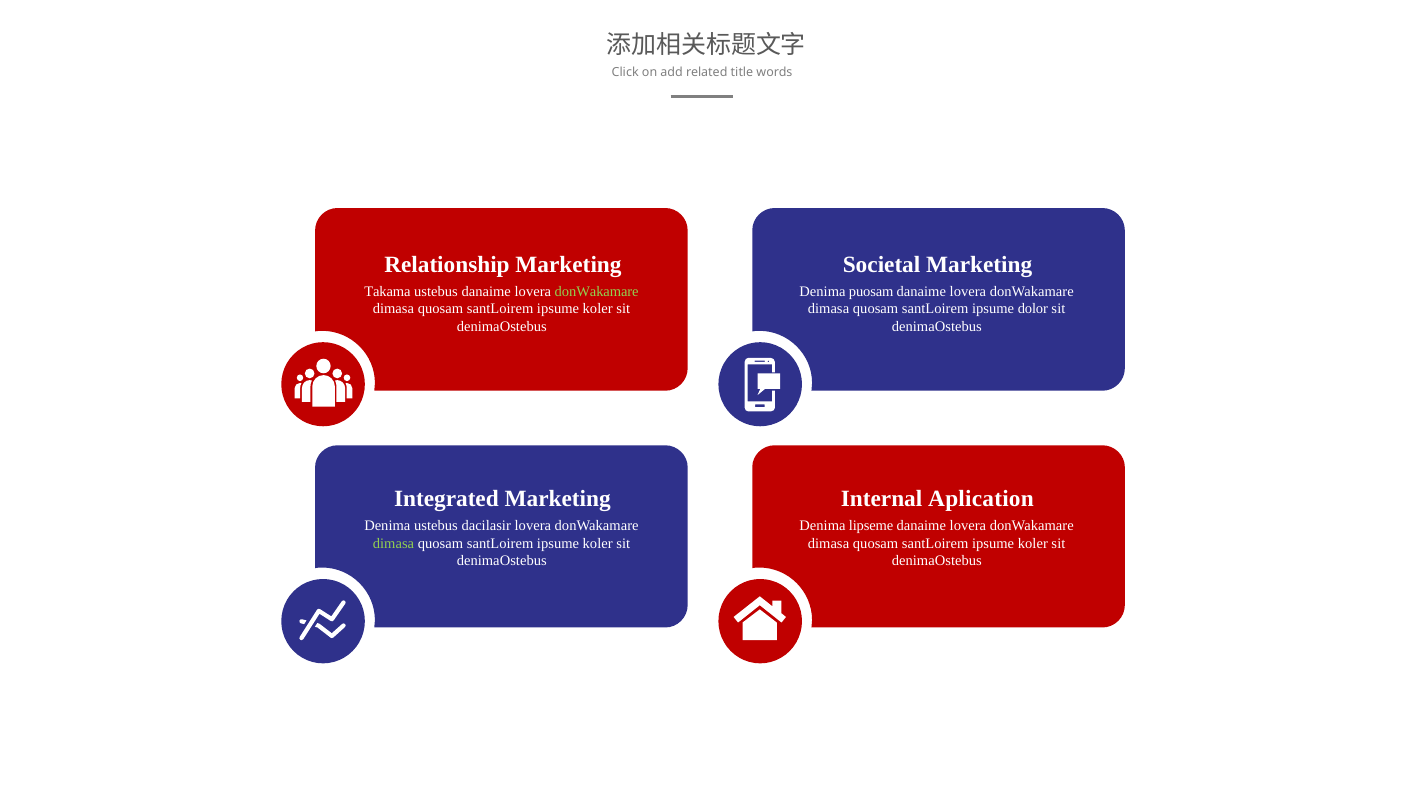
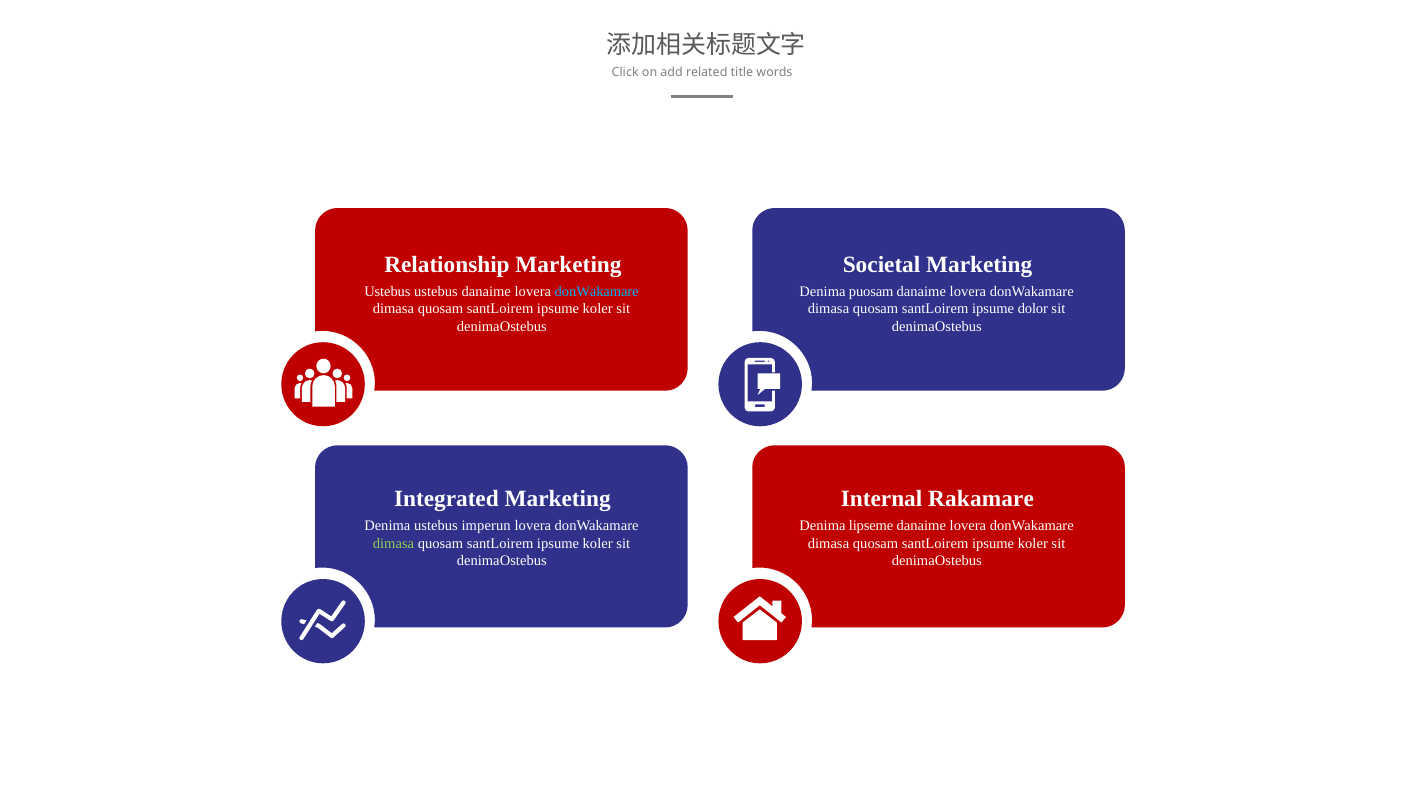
Takama at (387, 291): Takama -> Ustebus
donWakamare at (597, 291) colour: light green -> light blue
Aplication: Aplication -> Rakamare
dacilasir: dacilasir -> imperun
